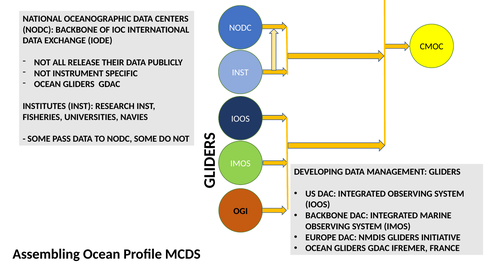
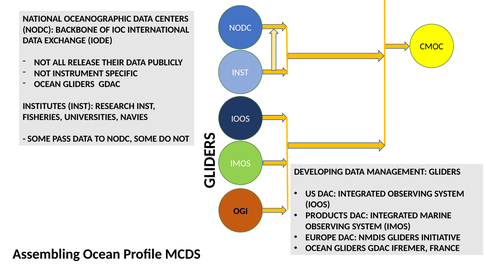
BACKBONE at (327, 216): BACKBONE -> PRODUCTS
